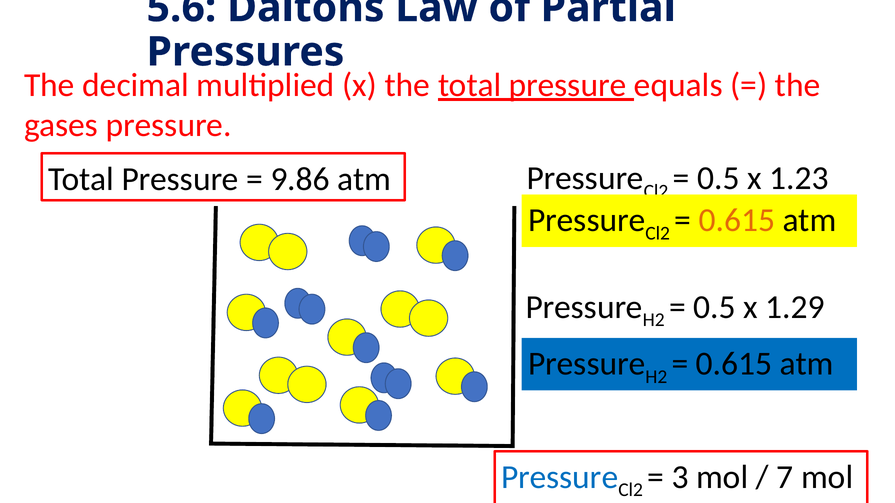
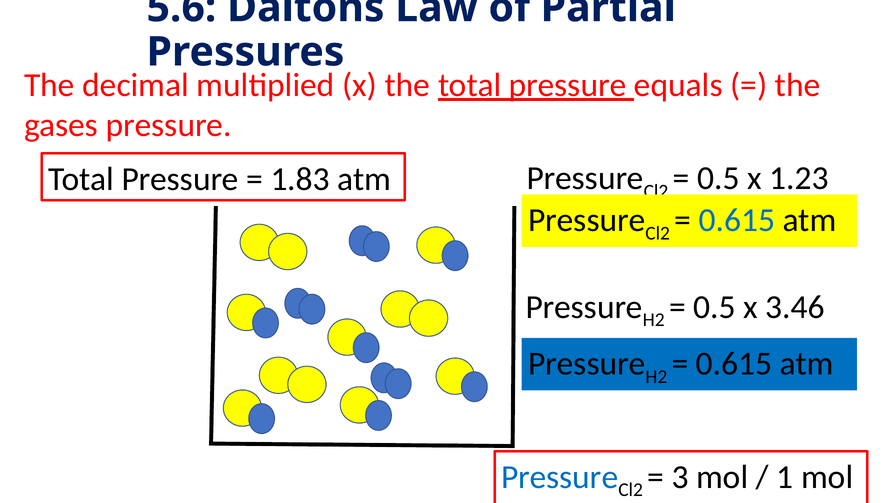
9.86: 9.86 -> 1.83
0.615 at (737, 220) colour: orange -> blue
1.29: 1.29 -> 3.46
7: 7 -> 1
